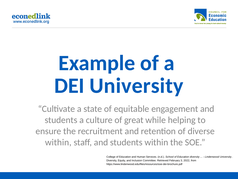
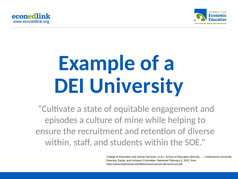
students at (61, 120): students -> episodes
great: great -> mine
